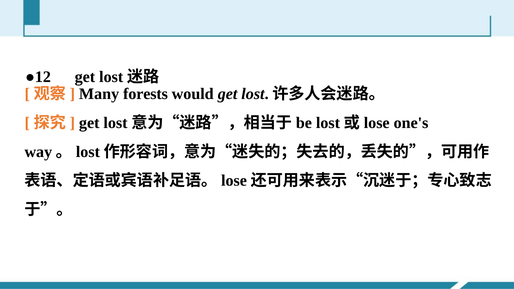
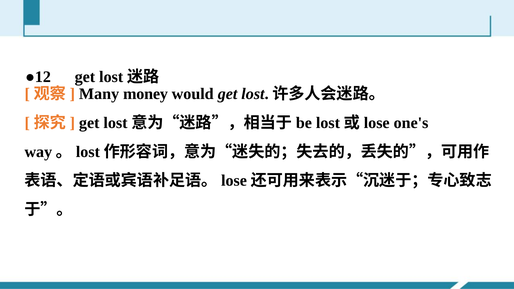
forests: forests -> money
